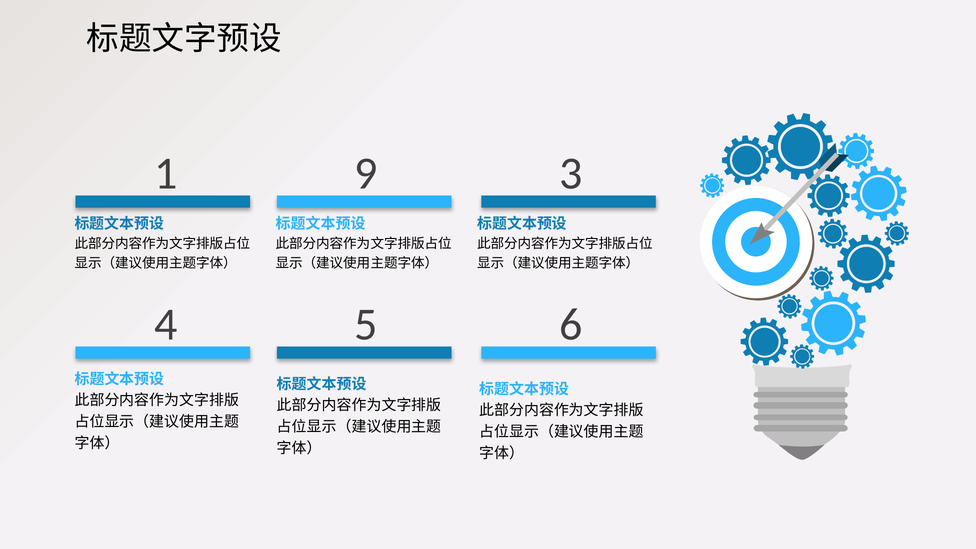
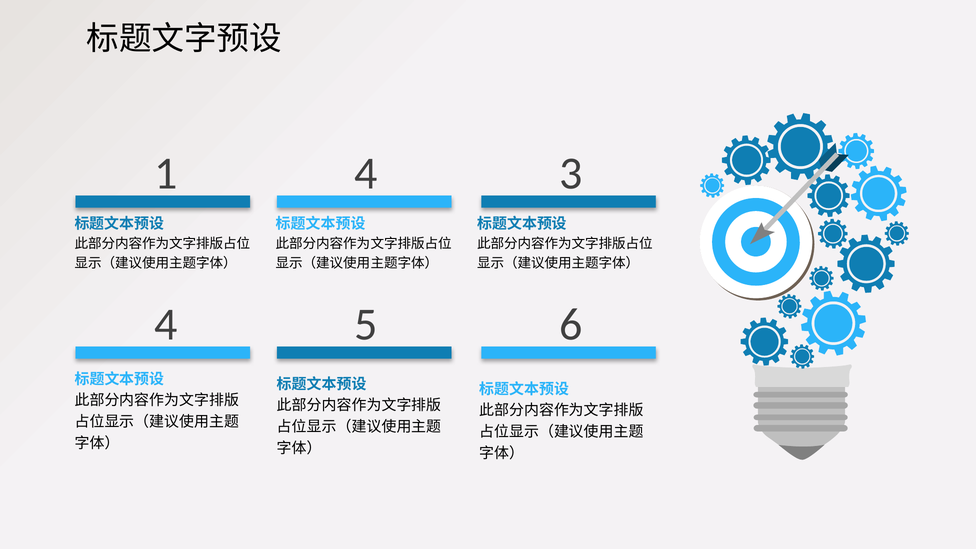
1 9: 9 -> 4
